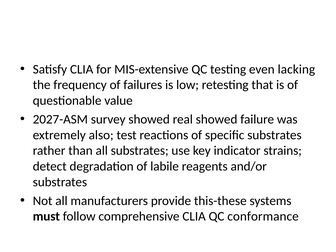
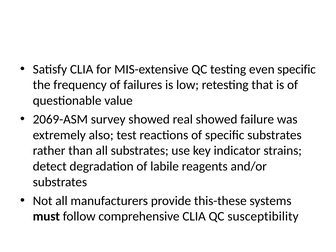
even lacking: lacking -> specific
2027-ASM: 2027-ASM -> 2069-ASM
conformance: conformance -> susceptibility
